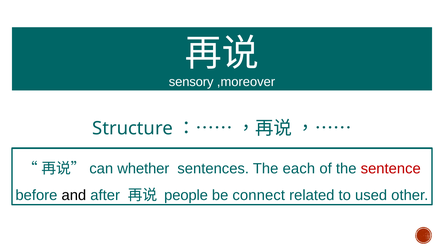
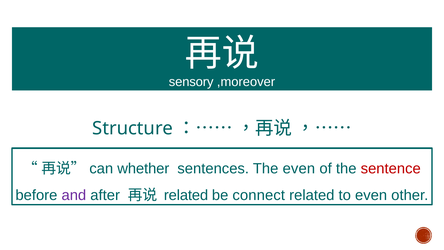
The each: each -> even
and colour: black -> purple
people at (186, 195): people -> related
to used: used -> even
